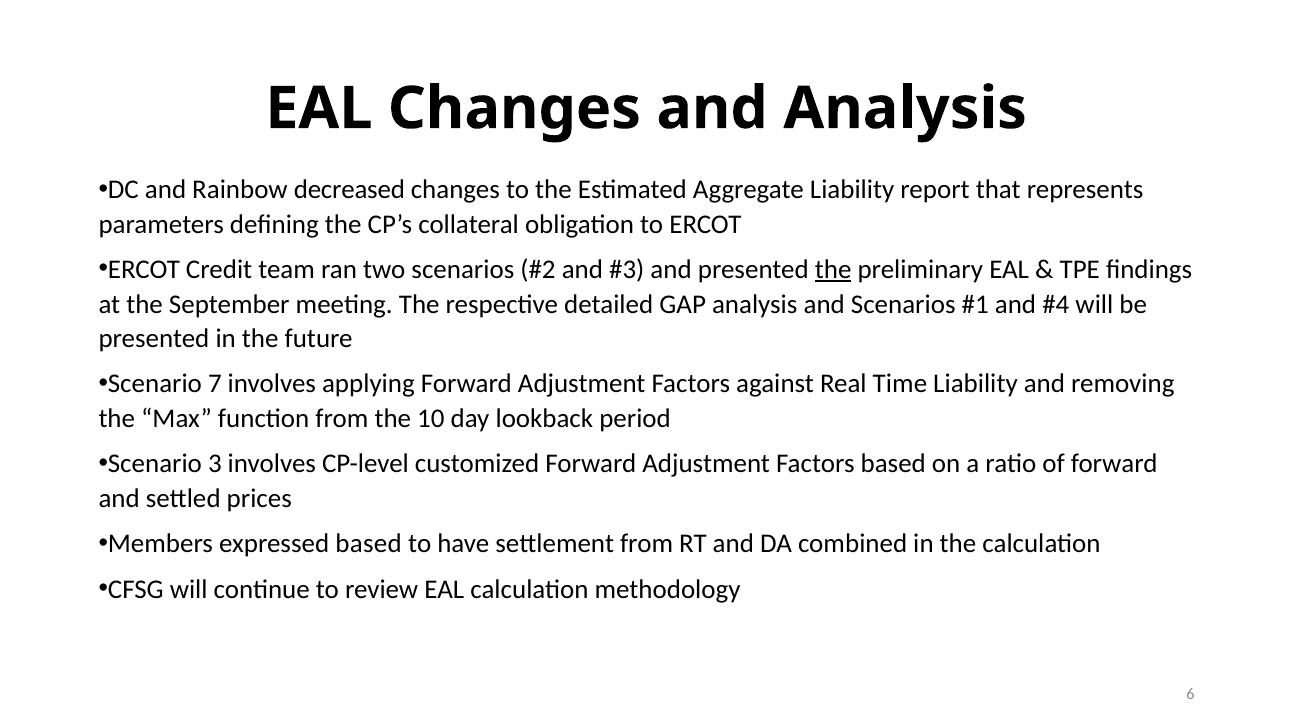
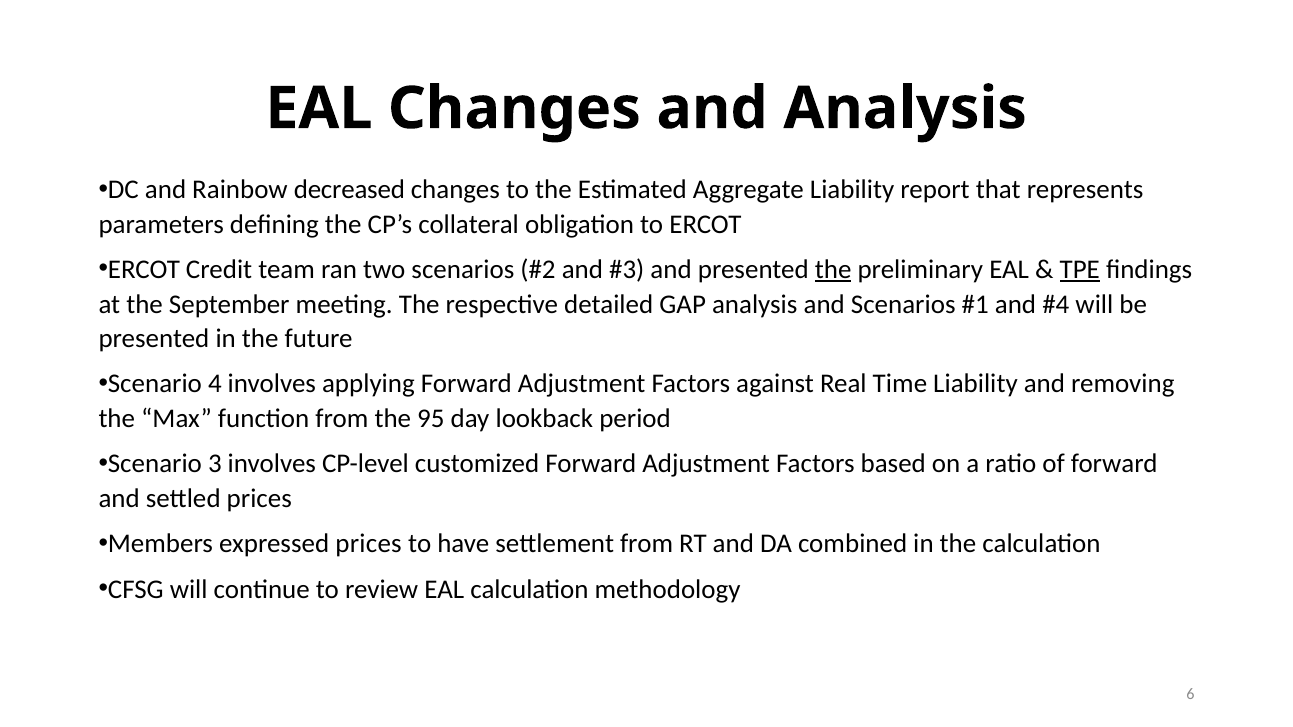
TPE underline: none -> present
7: 7 -> 4
10: 10 -> 95
expressed based: based -> prices
